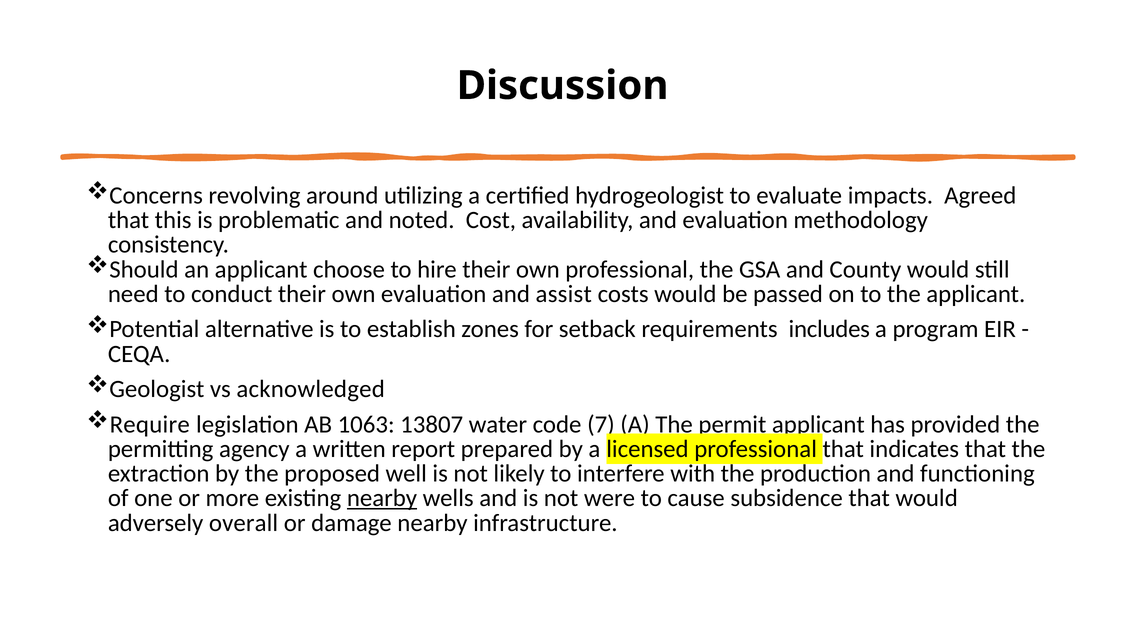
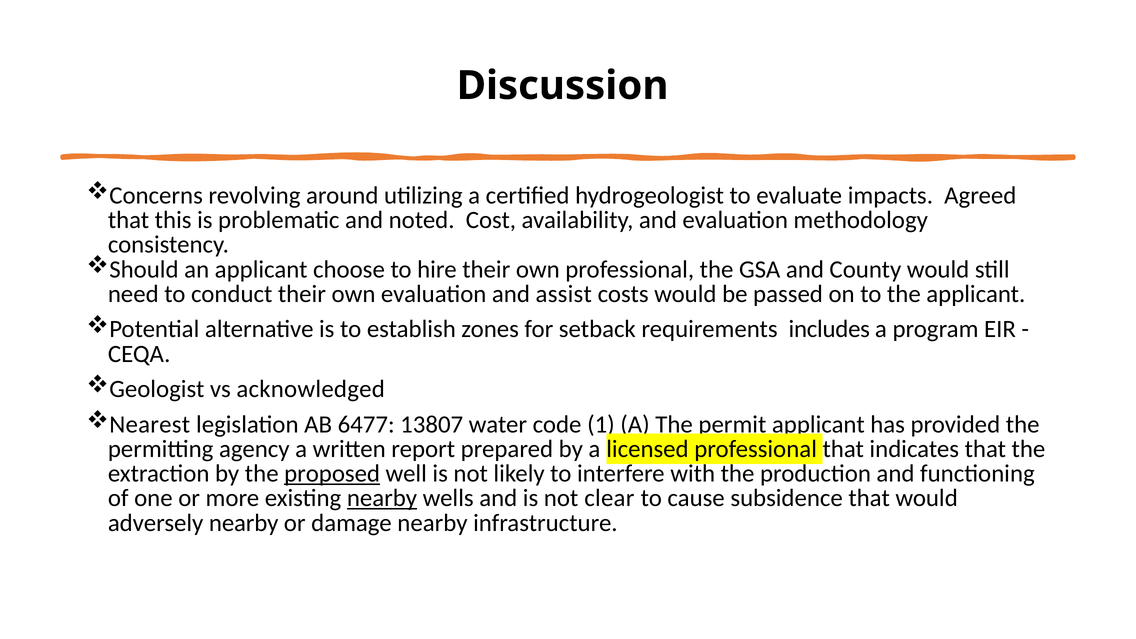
Require: Require -> Nearest
1063: 1063 -> 6477
7: 7 -> 1
proposed underline: none -> present
were: were -> clear
adversely overall: overall -> nearby
